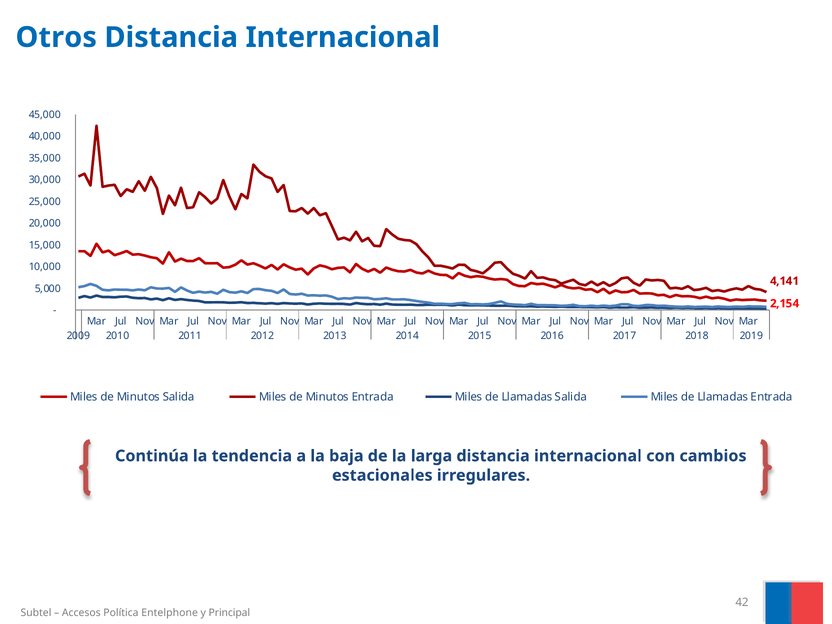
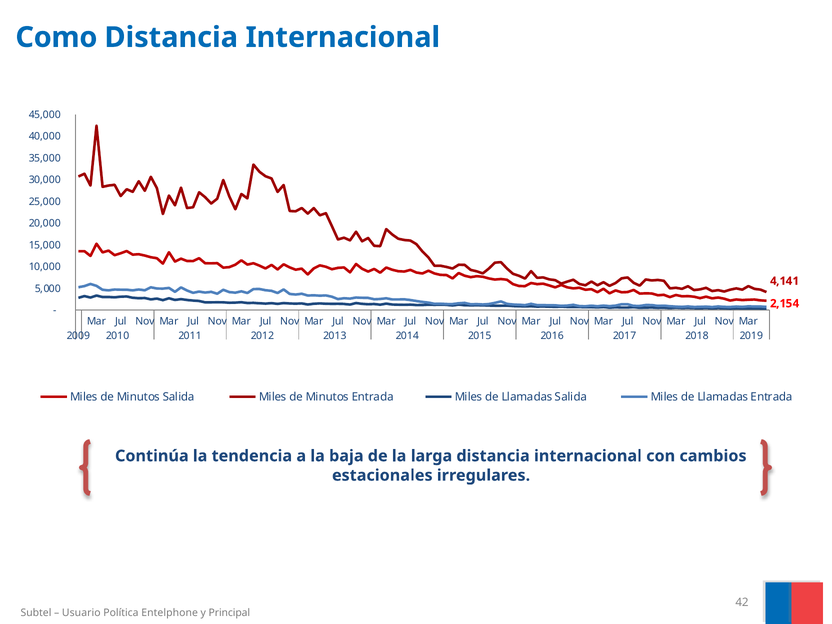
Otros: Otros -> Como
Accesos: Accesos -> Usuario
